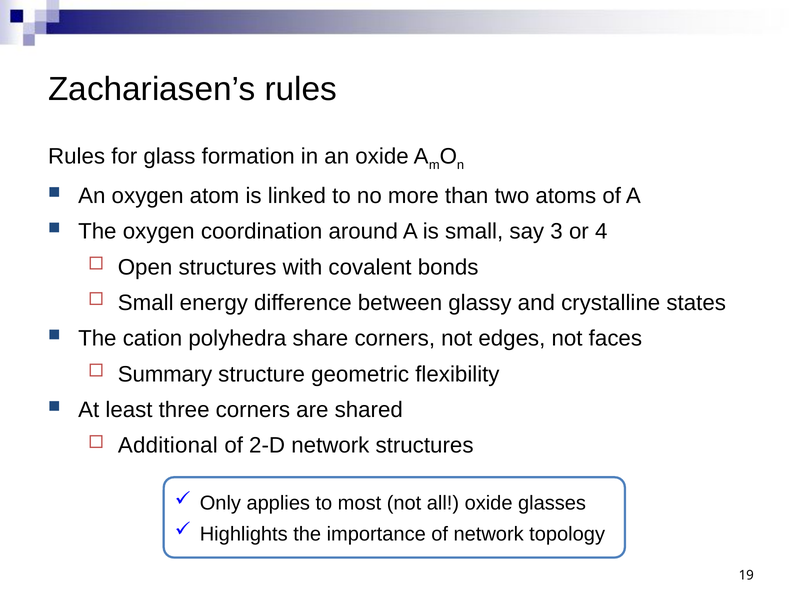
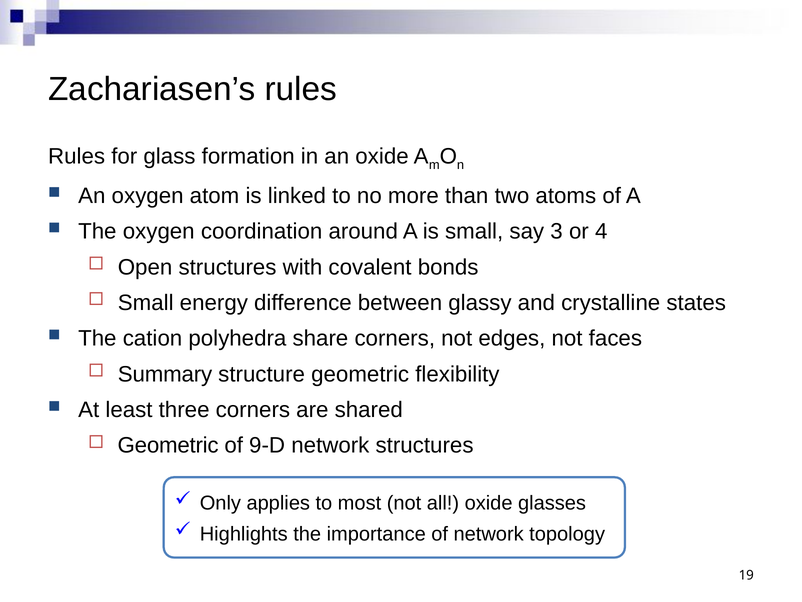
Additional at (168, 445): Additional -> Geometric
2-D: 2-D -> 9-D
